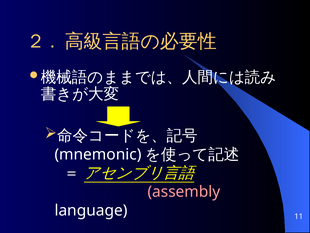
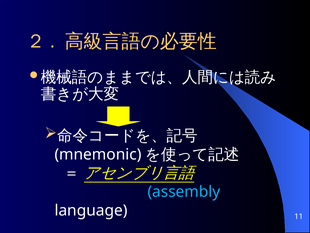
assembly colour: pink -> light blue
